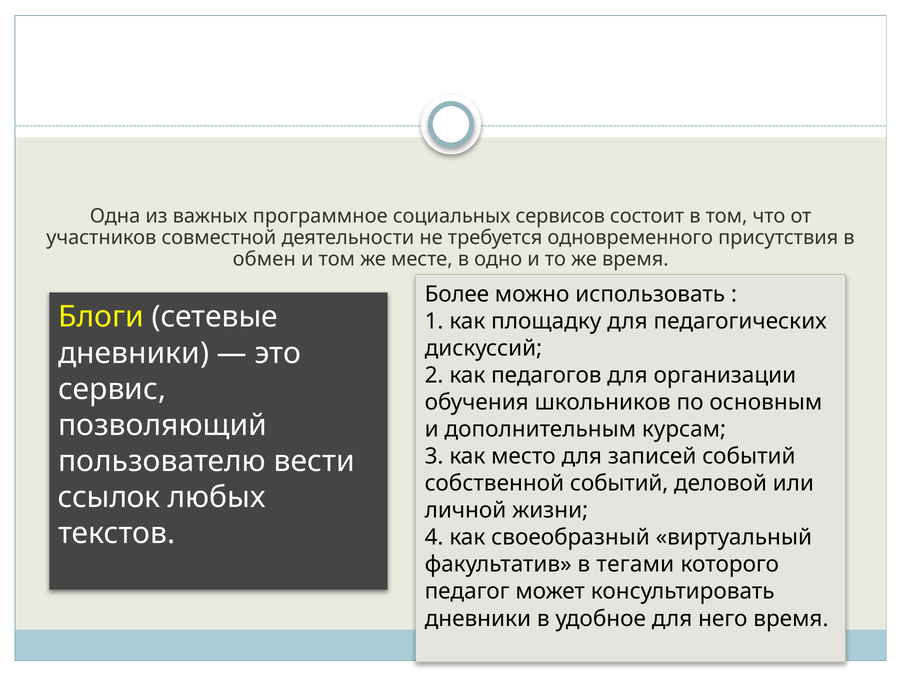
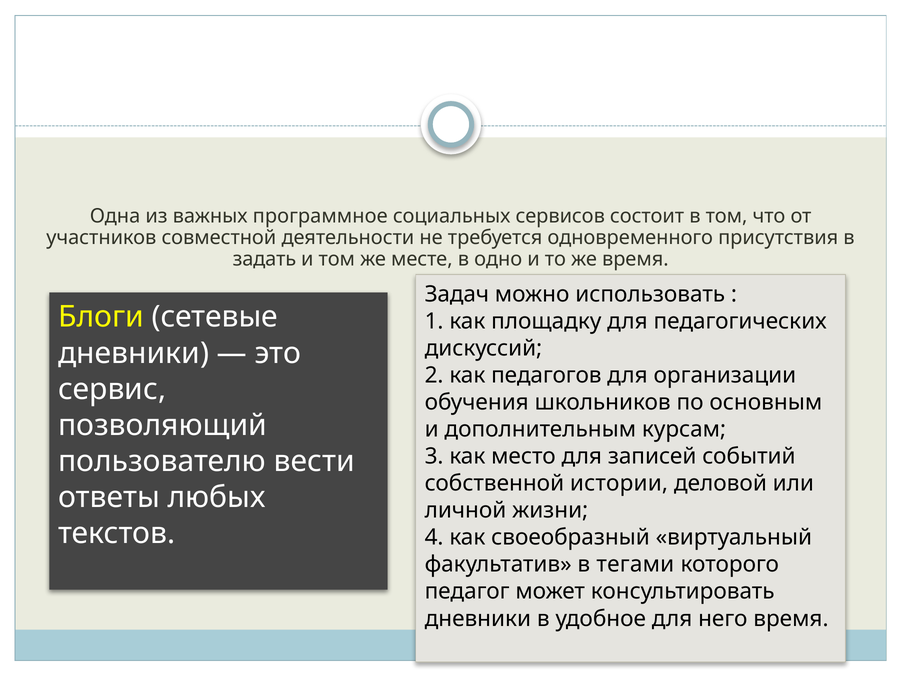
обмен: обмен -> задать
Более: Более -> Задач
собственной событий: событий -> истории
ссылок: ссылок -> ответы
